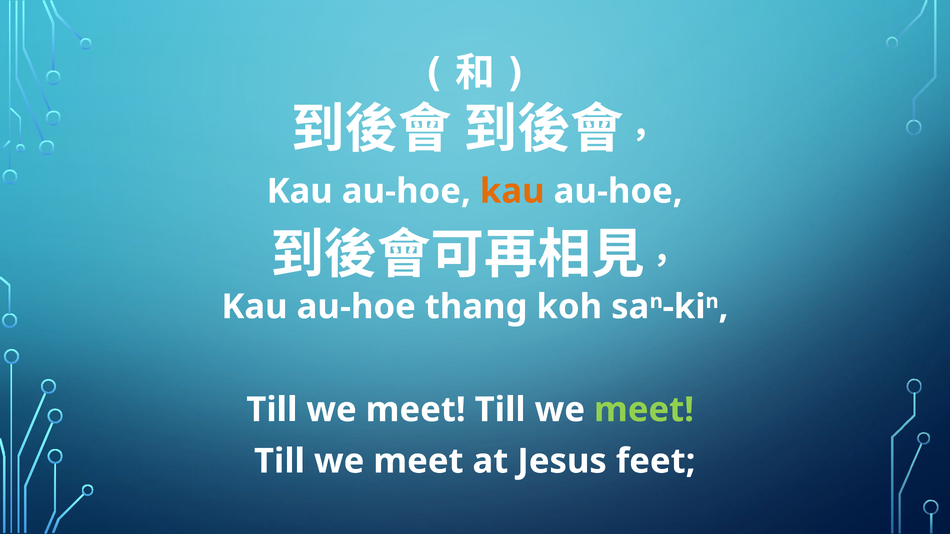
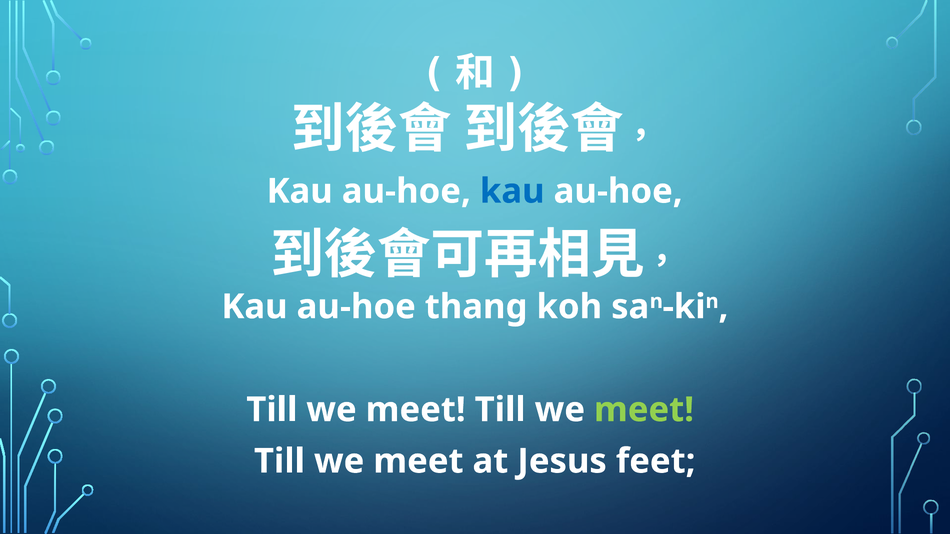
kau at (512, 191) colour: orange -> blue
